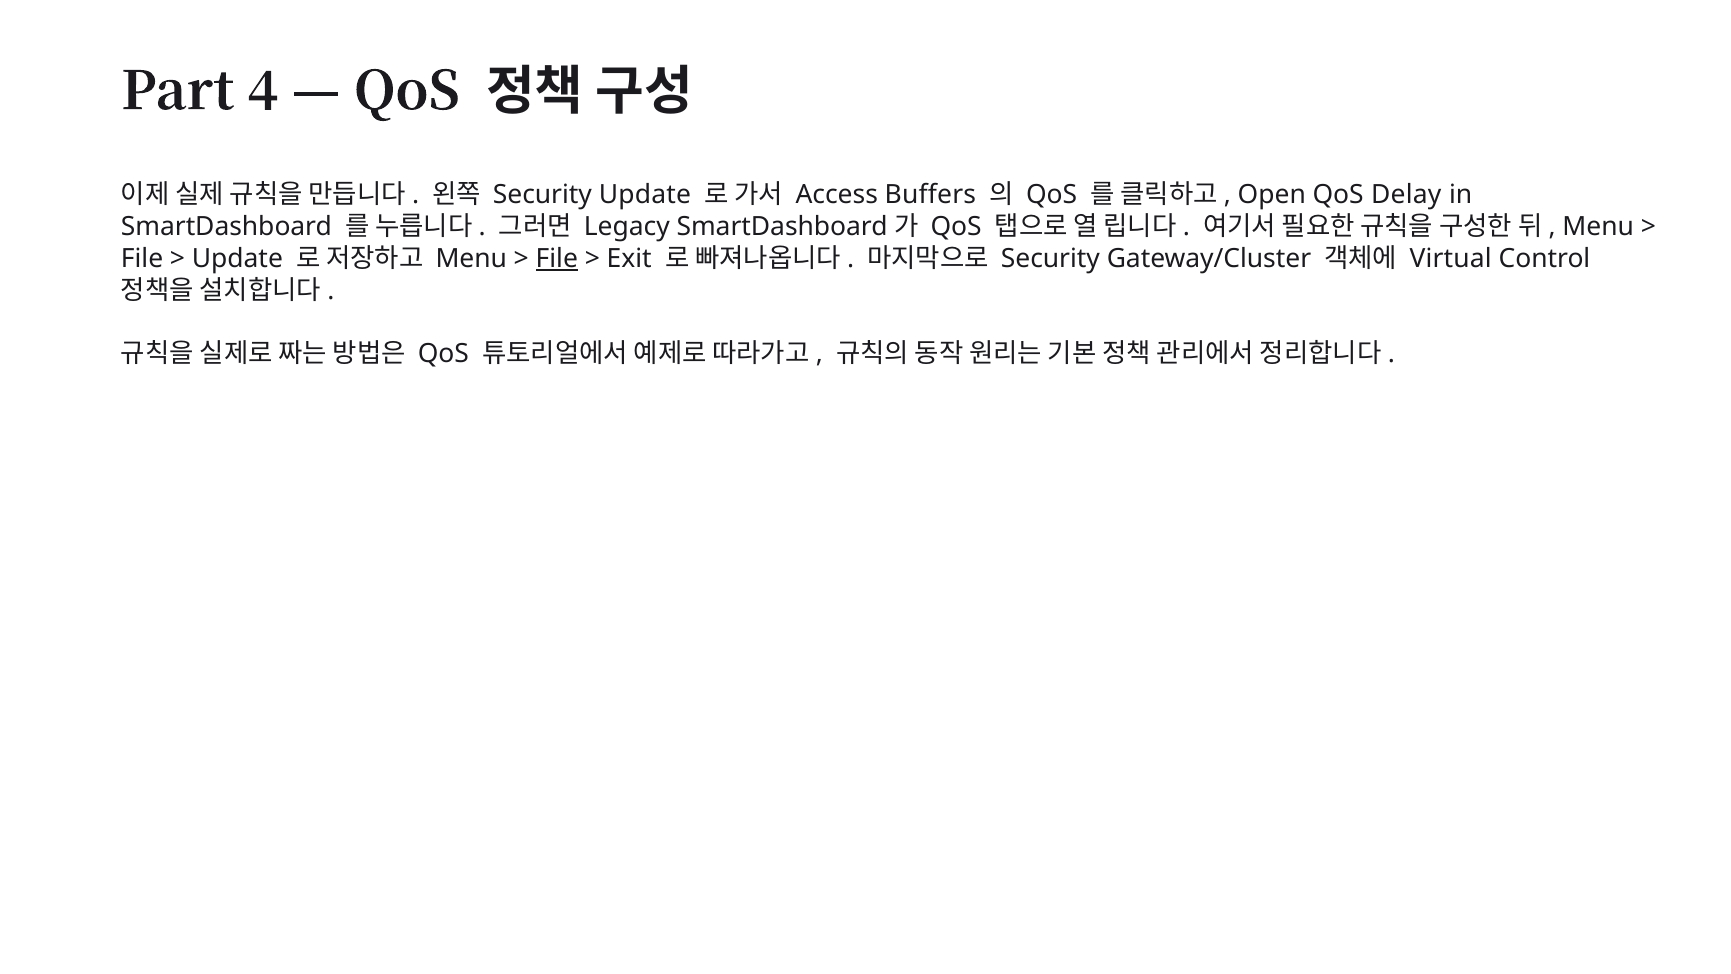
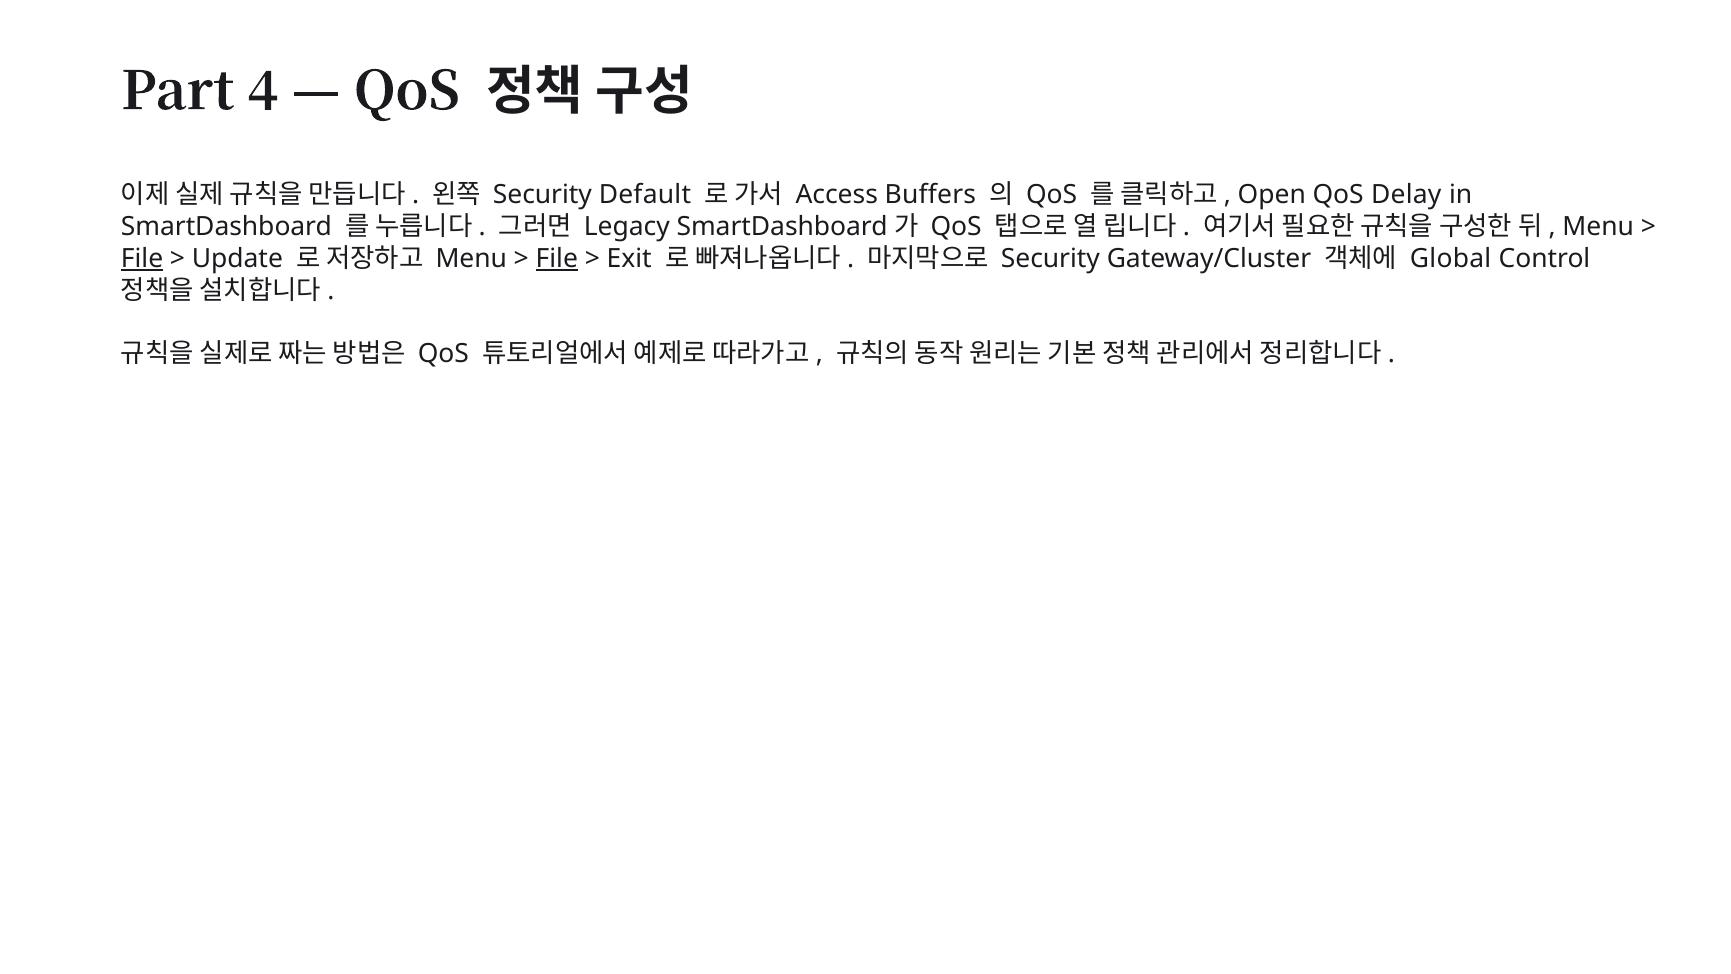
Security Update: Update -> Default
File at (142, 258) underline: none -> present
Virtual: Virtual -> Global
